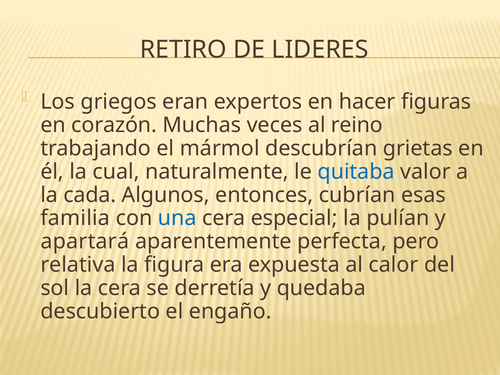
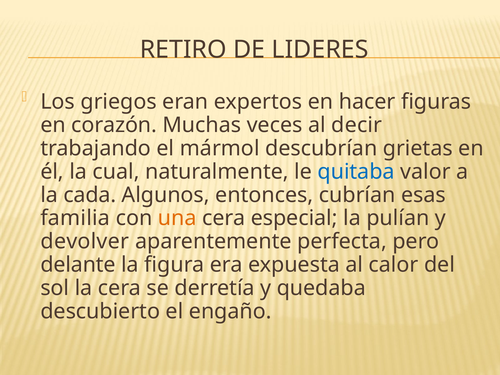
reino: reino -> decir
una colour: blue -> orange
apartará: apartará -> devolver
relativa: relativa -> delante
